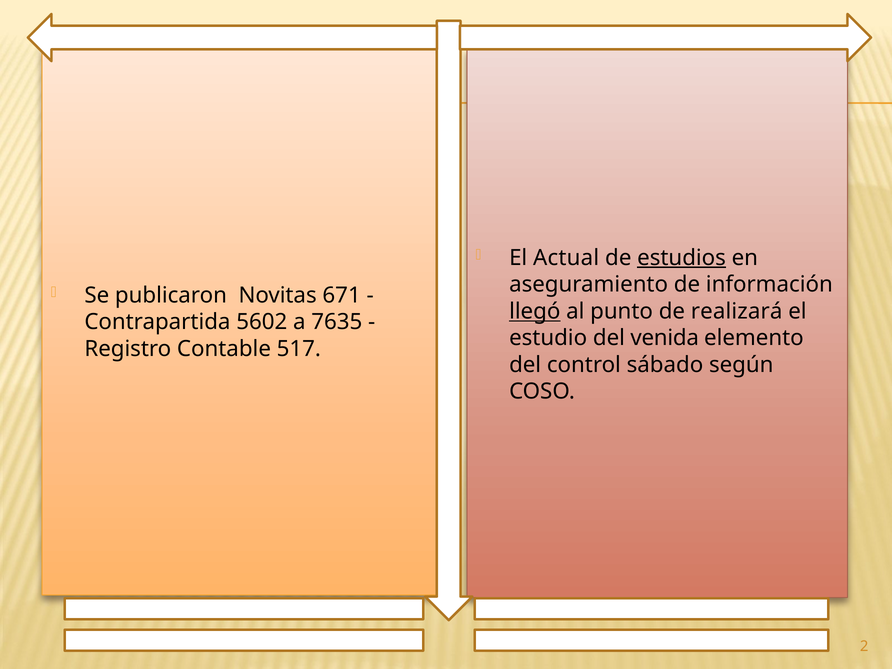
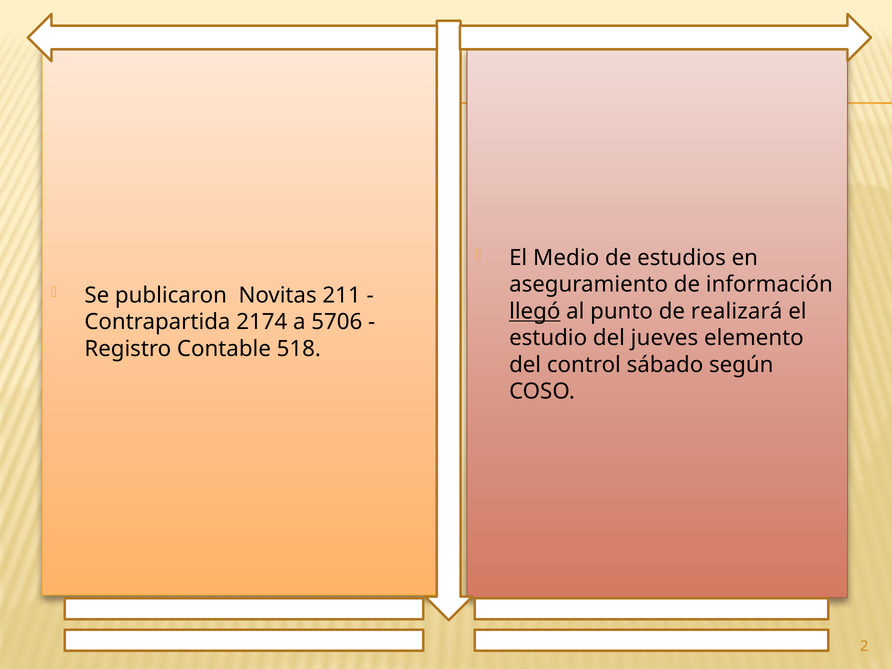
Actual: Actual -> Medio
estudios underline: present -> none
671: 671 -> 211
5602: 5602 -> 2174
7635: 7635 -> 5706
venida: venida -> jueves
517: 517 -> 518
